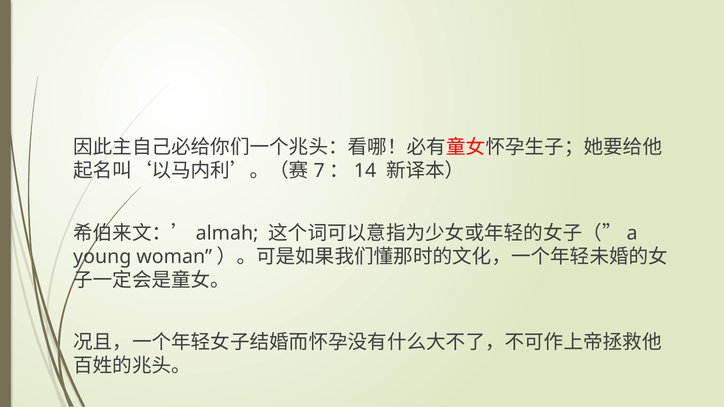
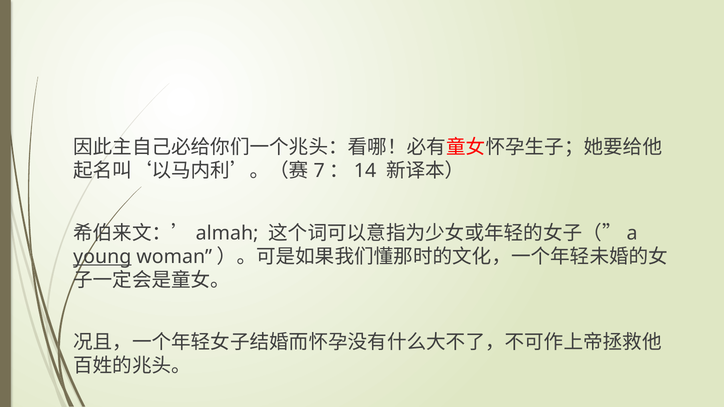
young underline: none -> present
